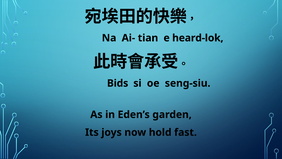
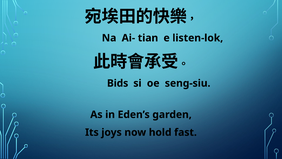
heard-lok: heard-lok -> listen-lok
